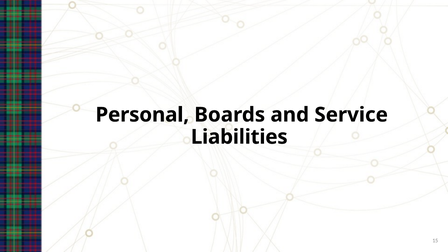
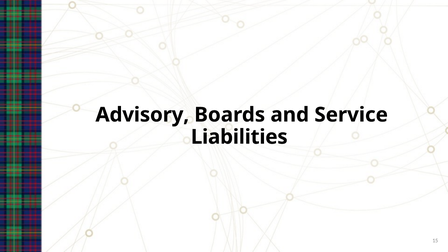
Personal: Personal -> Advisory
